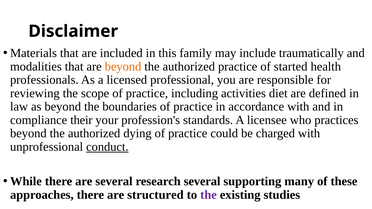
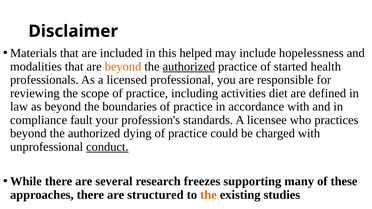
family: family -> helped
traumatically: traumatically -> hopelessness
authorized at (189, 67) underline: none -> present
their: their -> fault
research several: several -> freezes
the at (209, 195) colour: purple -> orange
